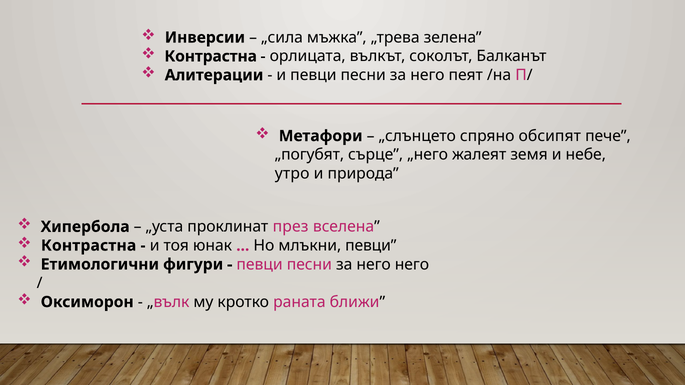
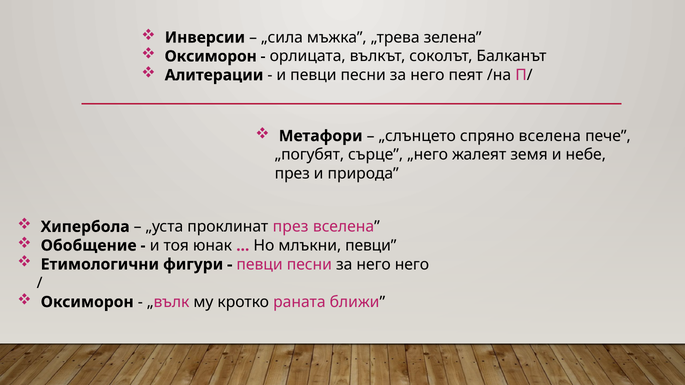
Контрастна at (211, 56): Контрастна -> Оксиморон
спряно обсипят: обсипят -> вселена
утро at (292, 174): утро -> през
Контрастна at (89, 246): Контрастна -> Обобщение
